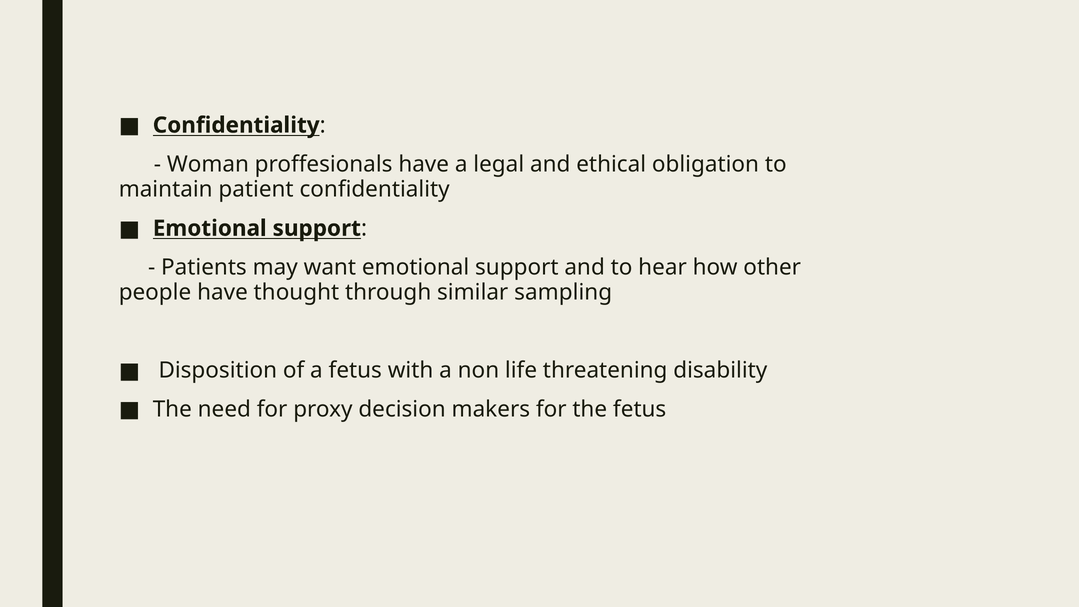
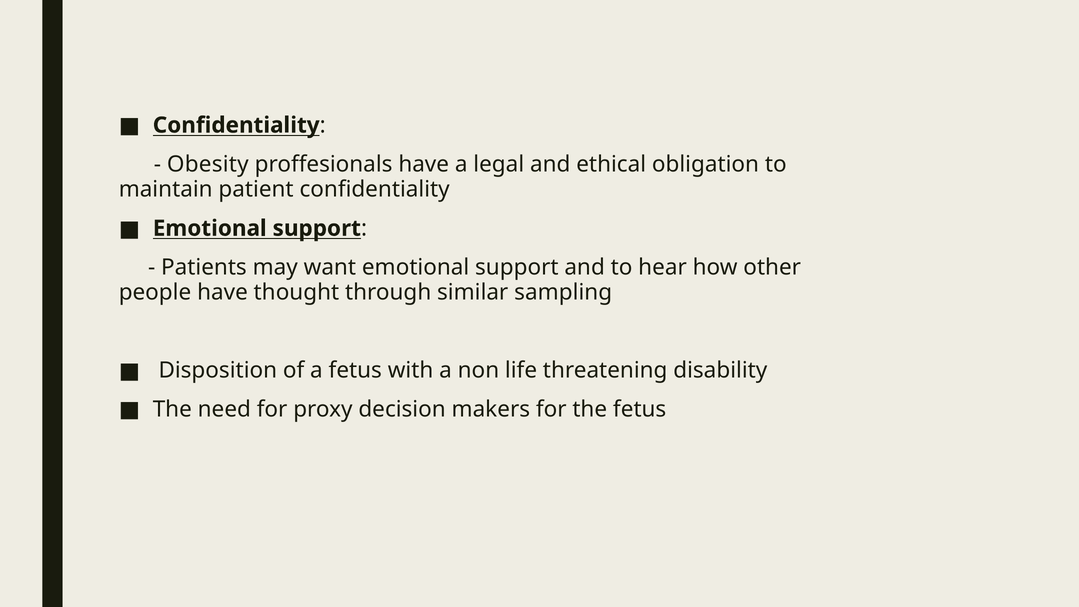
Woman: Woman -> Obesity
